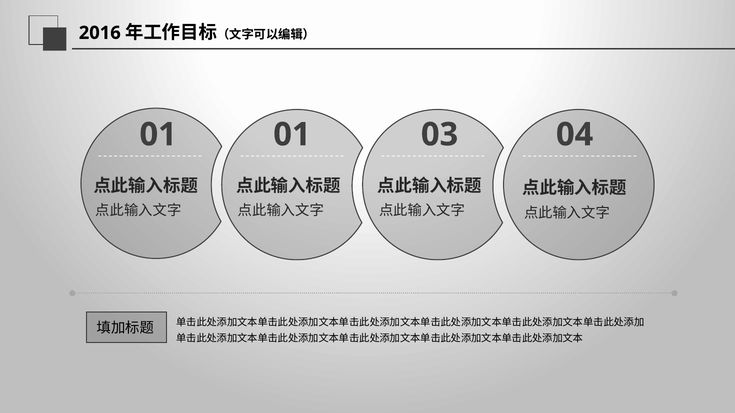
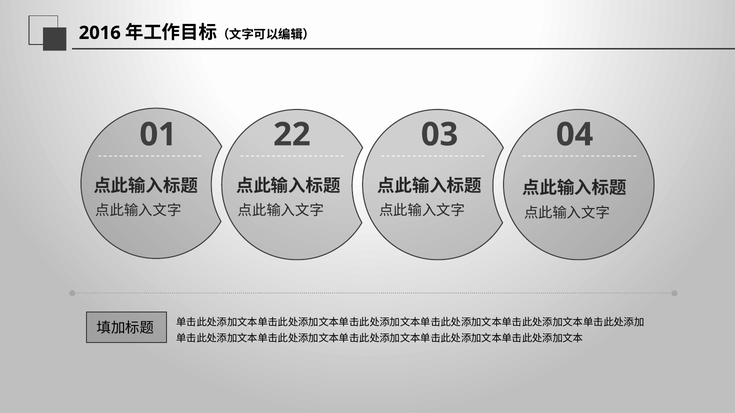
01 01: 01 -> 22
